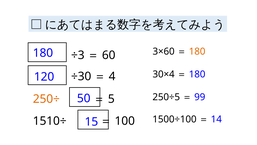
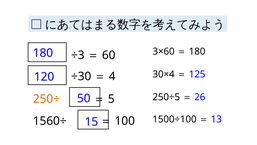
180 at (197, 51) colour: orange -> black
180 at (197, 74): 180 -> 125
99: 99 -> 26
14: 14 -> 13
1510÷: 1510÷ -> 1560÷
